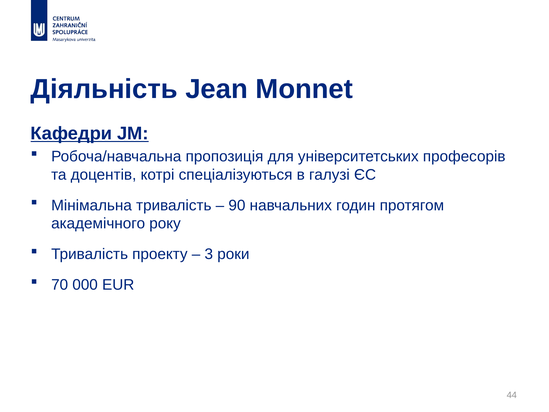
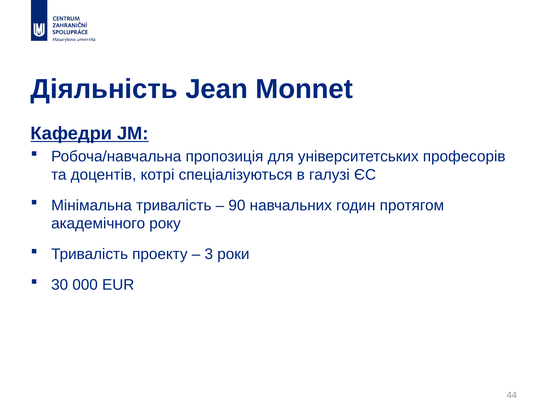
70: 70 -> 30
